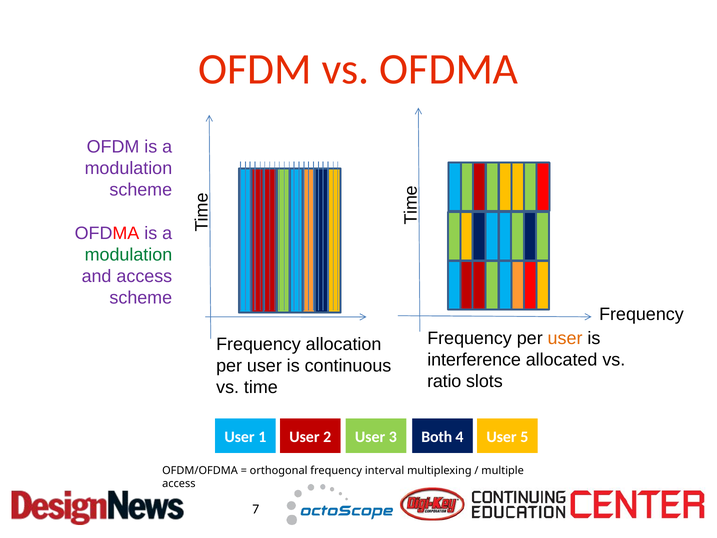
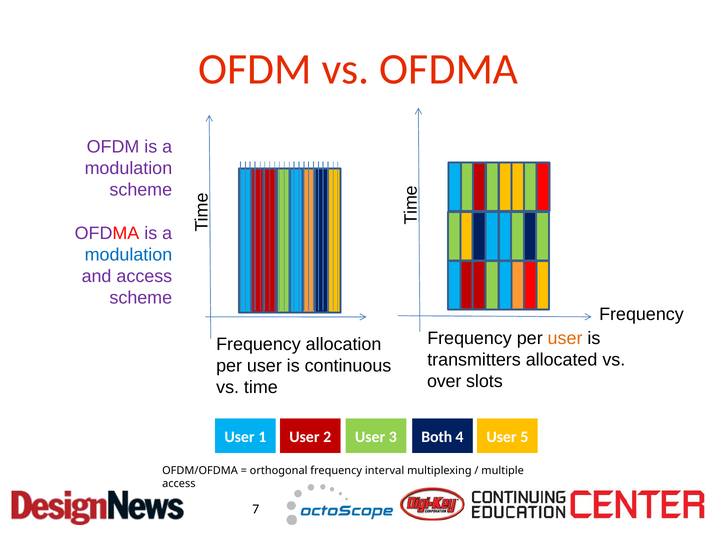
modulation at (128, 255) colour: green -> blue
interference: interference -> transmitters
ratio: ratio -> over
